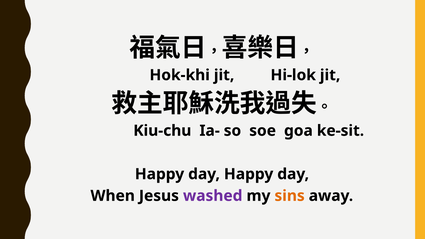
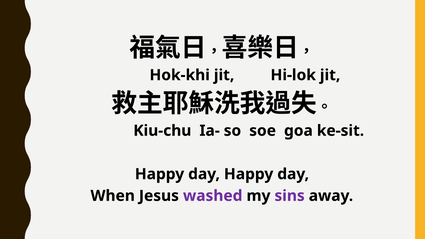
sins colour: orange -> purple
